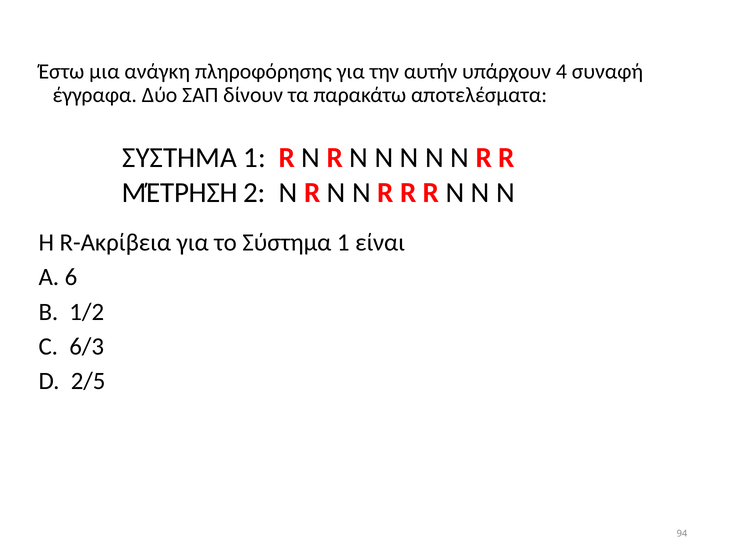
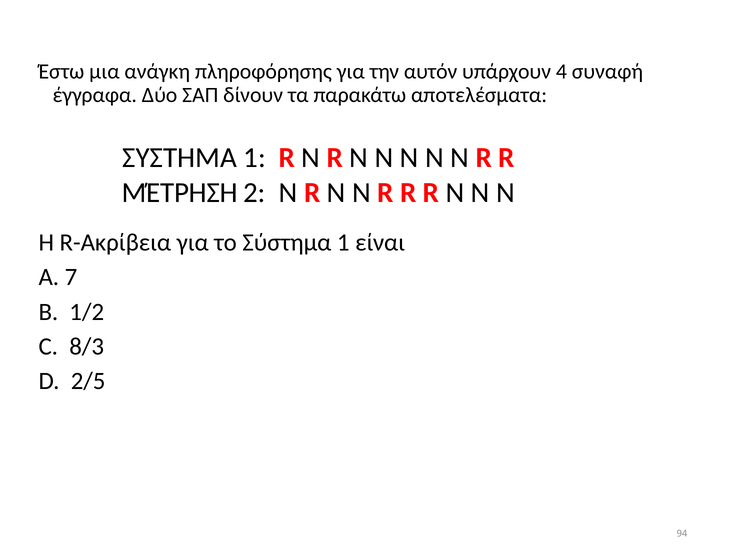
αυτήν: αυτήν -> αυτόν
6: 6 -> 7
6/3: 6/3 -> 8/3
